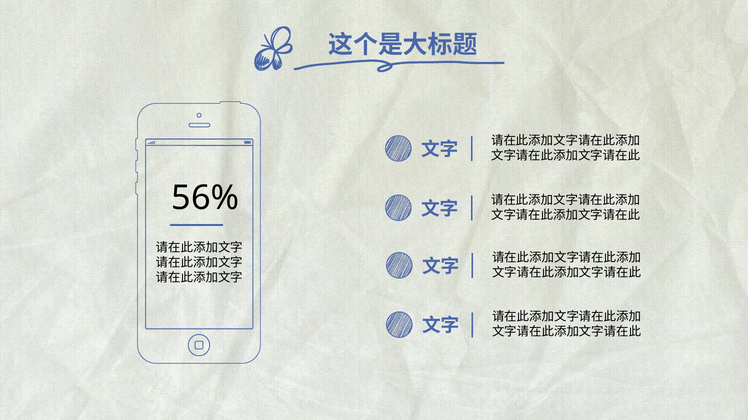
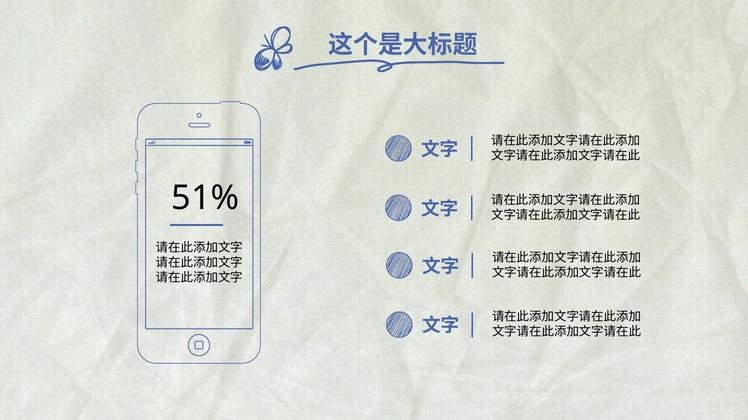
56%: 56% -> 51%
